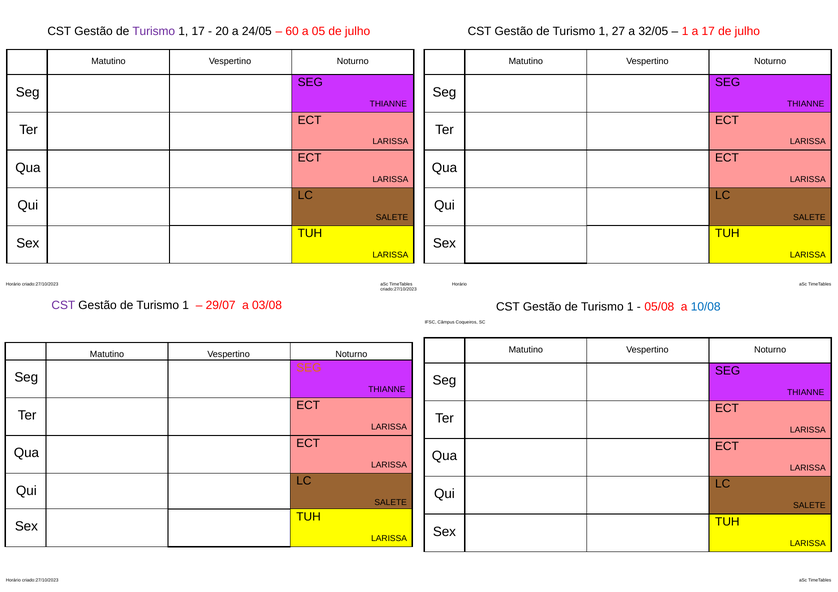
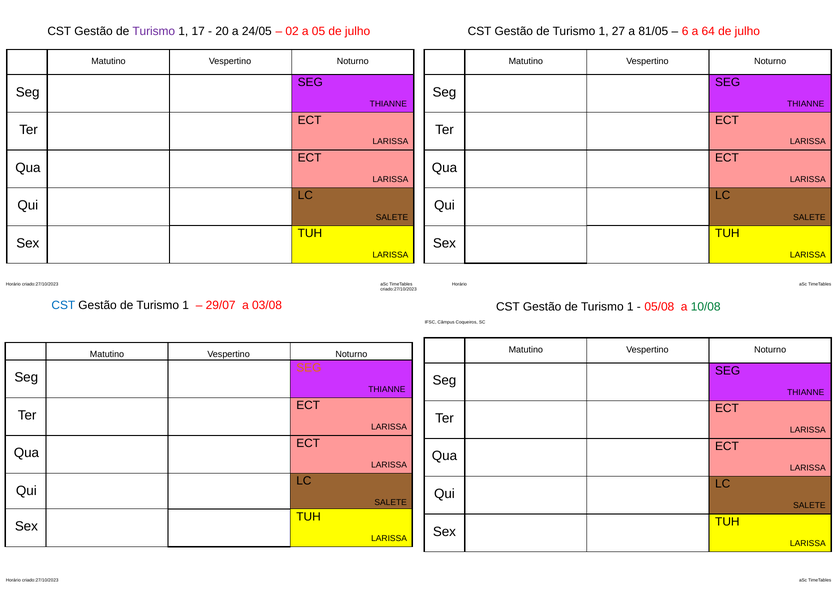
60: 60 -> 02
32/05: 32/05 -> 81/05
1 at (685, 31): 1 -> 6
a 17: 17 -> 64
CST at (63, 305) colour: purple -> blue
10/08 colour: blue -> green
